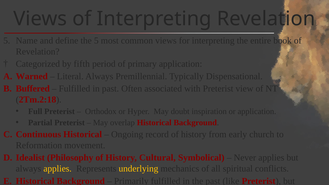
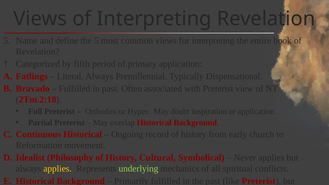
Warned: Warned -> Fatlings
Buffered: Buffered -> Bravado
underlying colour: yellow -> light green
